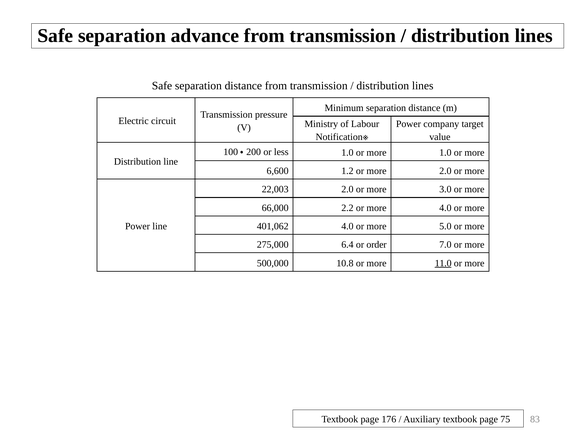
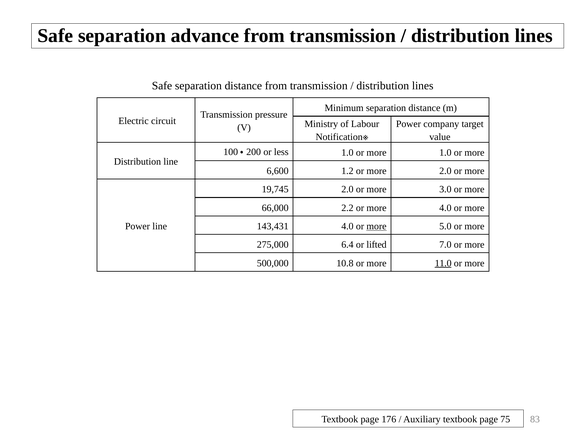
22,003: 22,003 -> 19,745
401,062: 401,062 -> 143,431
more at (377, 227) underline: none -> present
order: order -> lifted
